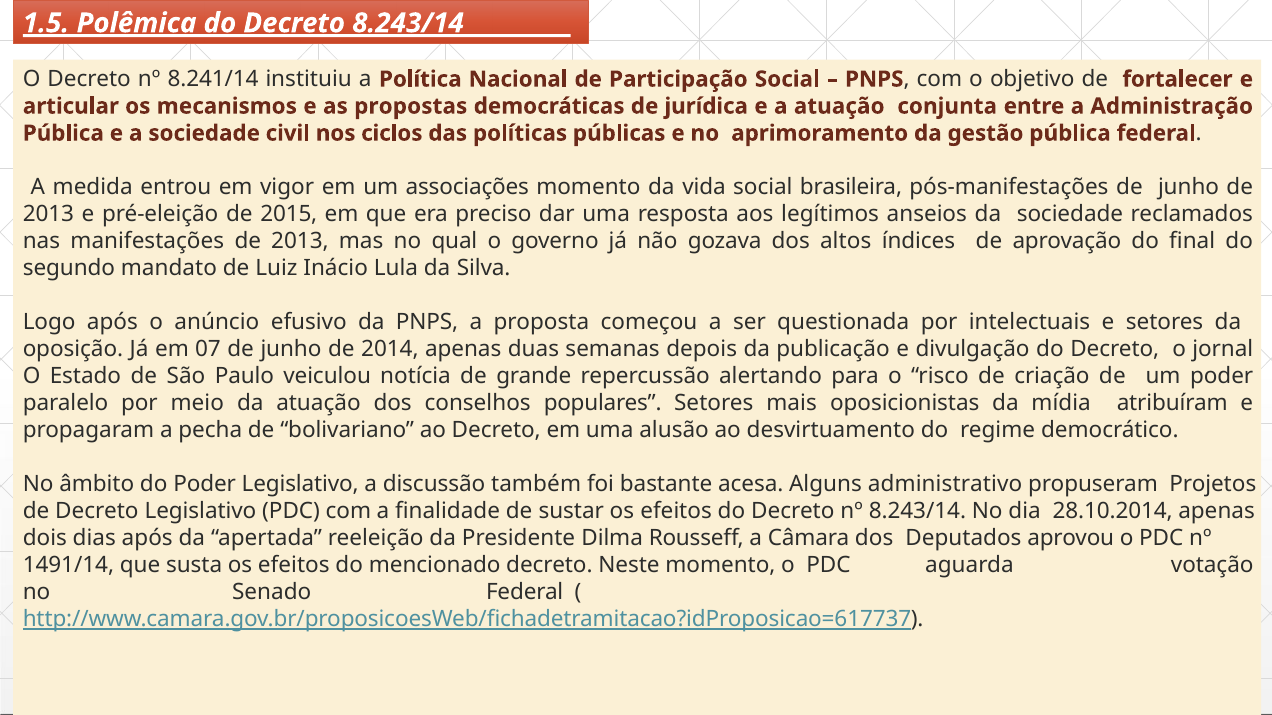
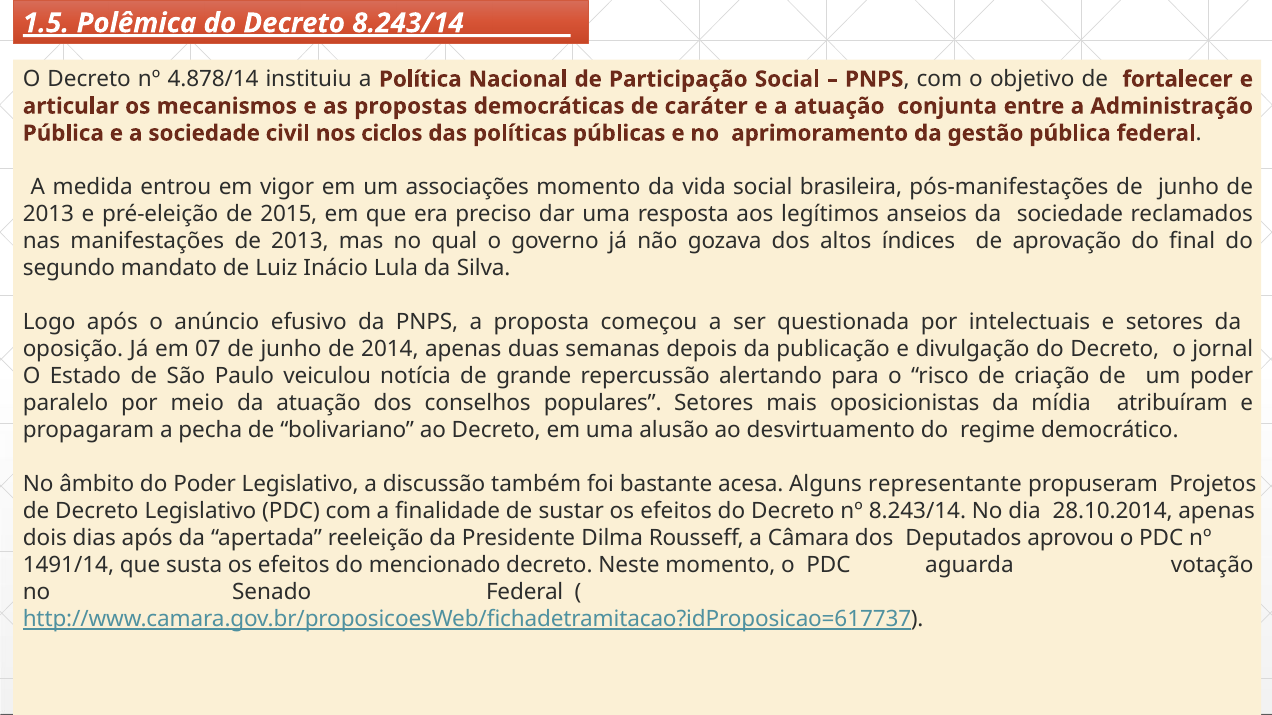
8.241/14: 8.241/14 -> 4.878/14
jurídica: jurídica -> caráter
administrativo: administrativo -> representante
